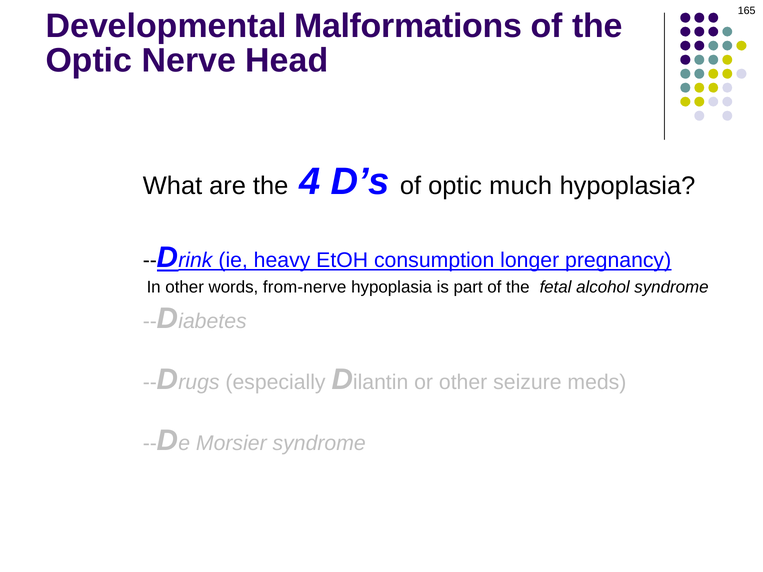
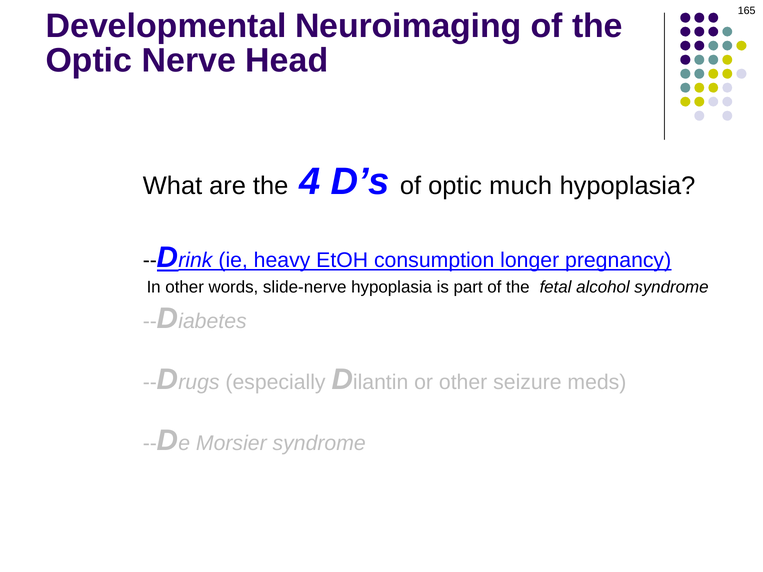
Malformations: Malformations -> Neuroimaging
from-nerve: from-nerve -> slide-nerve
